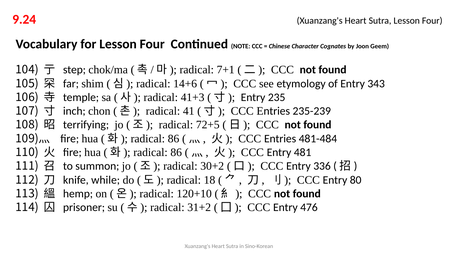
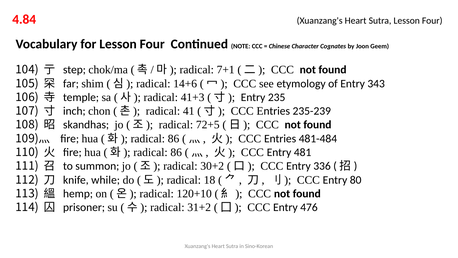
9.24: 9.24 -> 4.84
terrifying: terrifying -> skandhas
